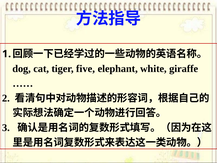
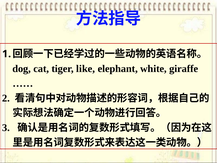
five: five -> like
